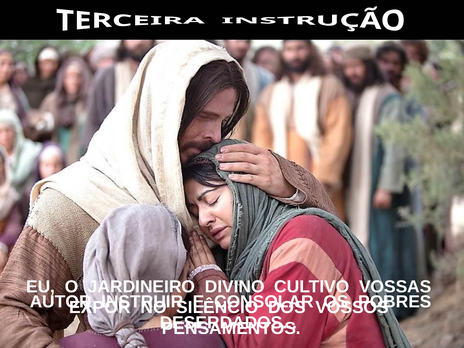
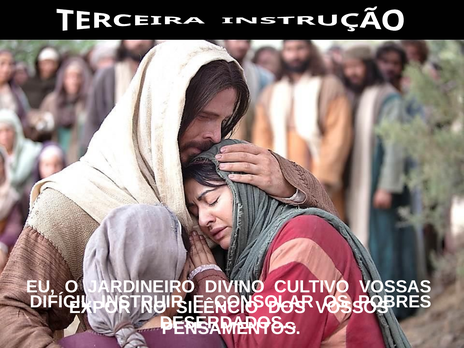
AUTOR: AUTOR -> DIFÍCIL
